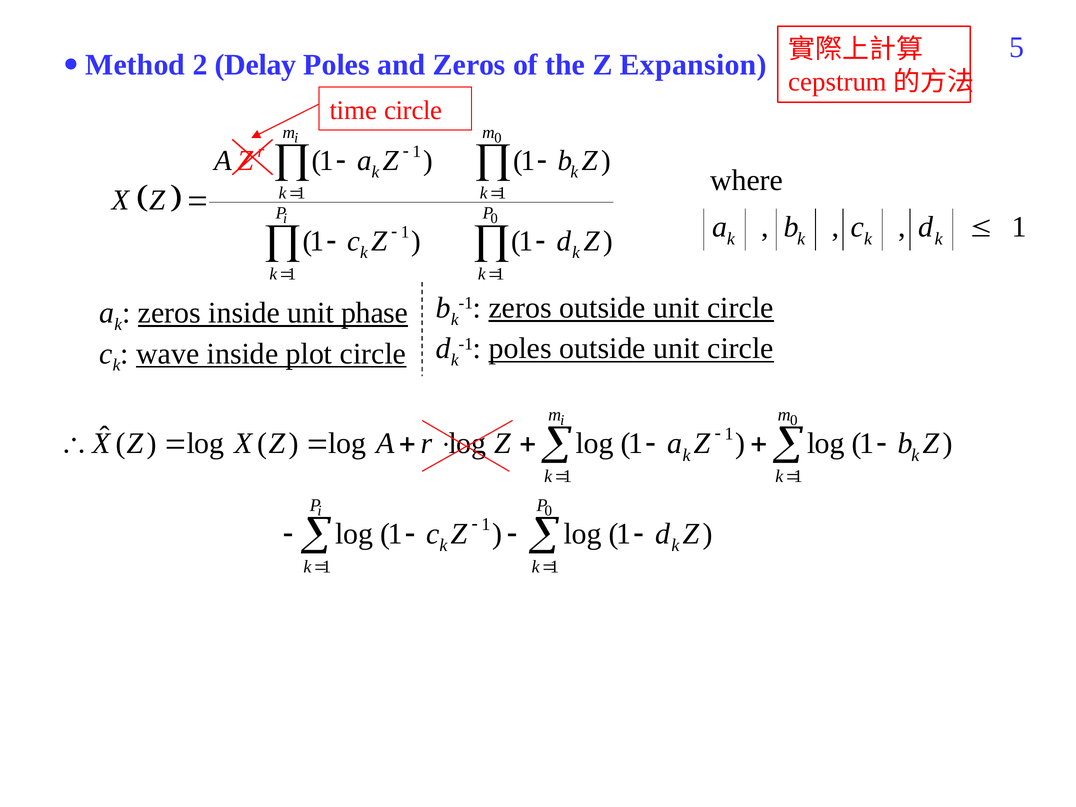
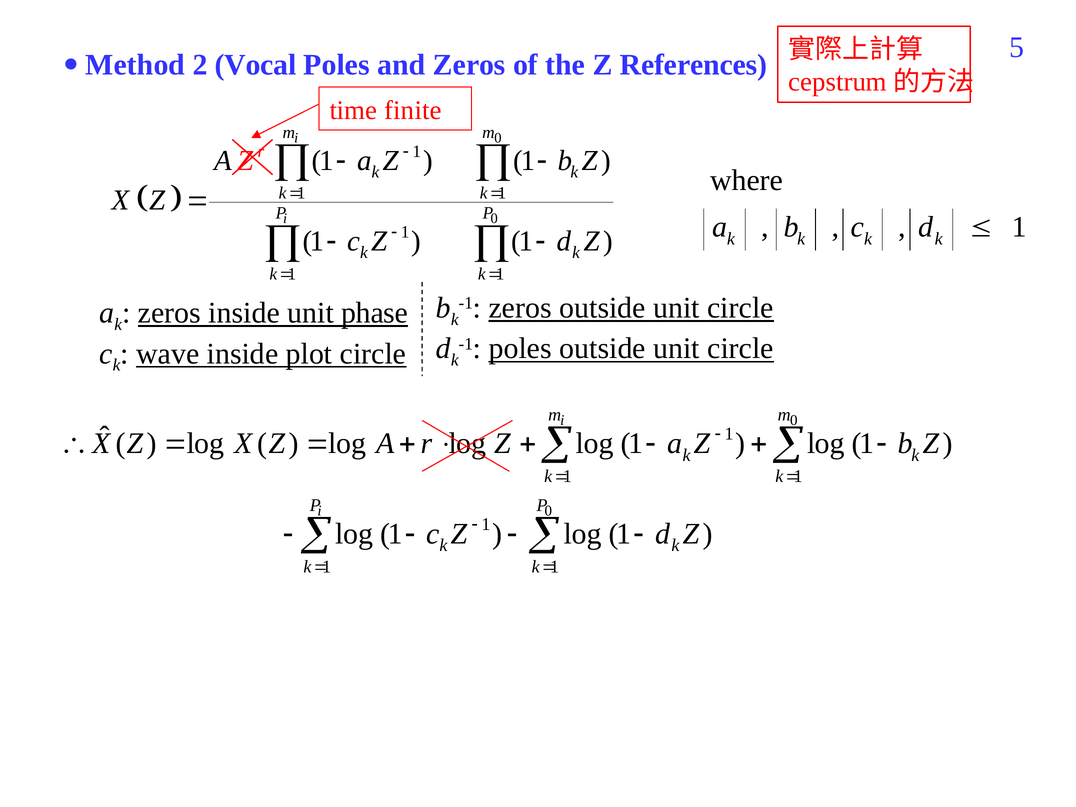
Delay: Delay -> Vocal
Expansion: Expansion -> References
time circle: circle -> finite
